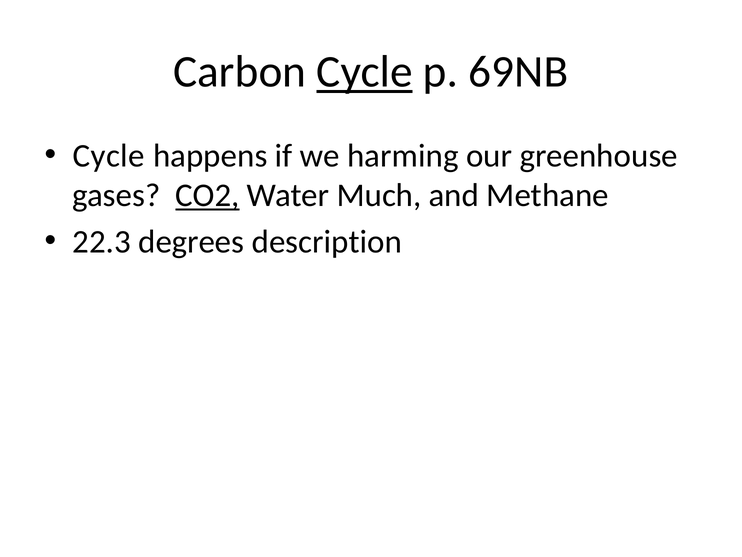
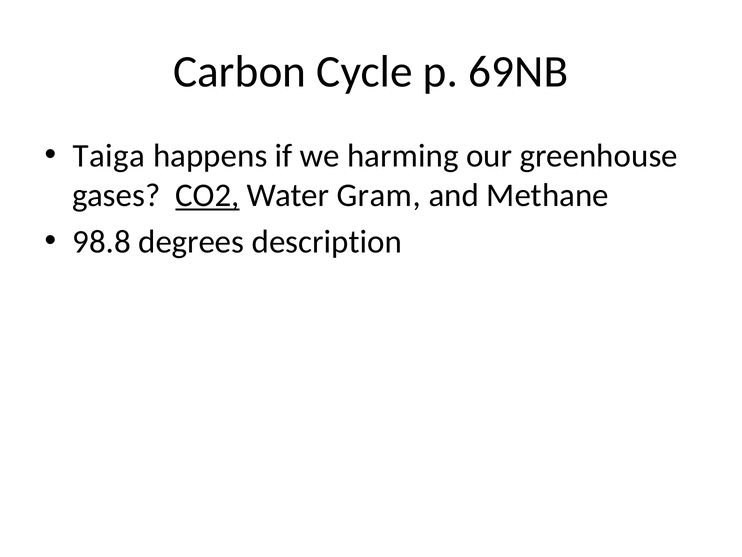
Cycle at (365, 72) underline: present -> none
Cycle at (109, 156): Cycle -> Taiga
Much: Much -> Gram
22.3: 22.3 -> 98.8
